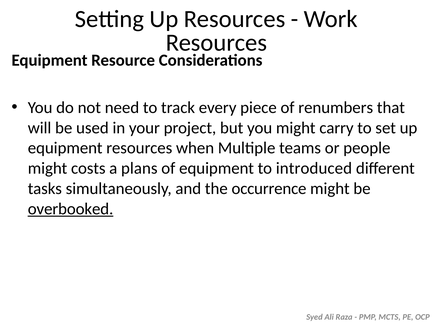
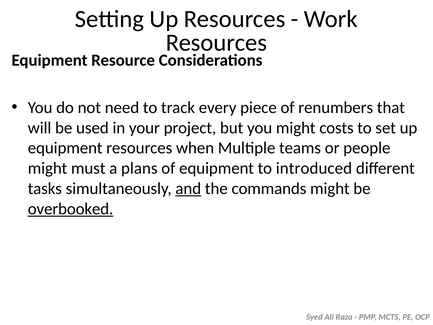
carry: carry -> costs
costs: costs -> must
and underline: none -> present
occurrence: occurrence -> commands
